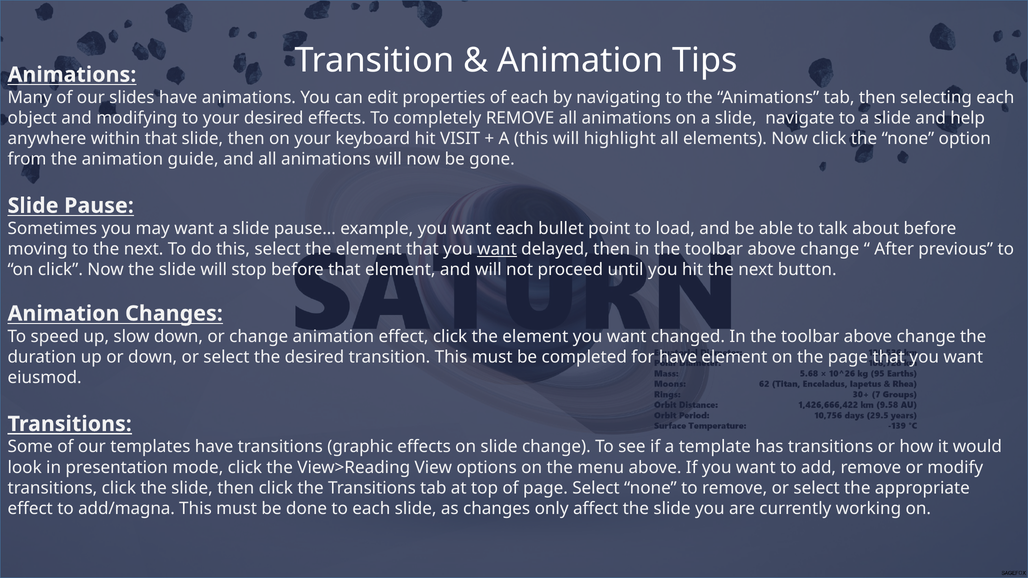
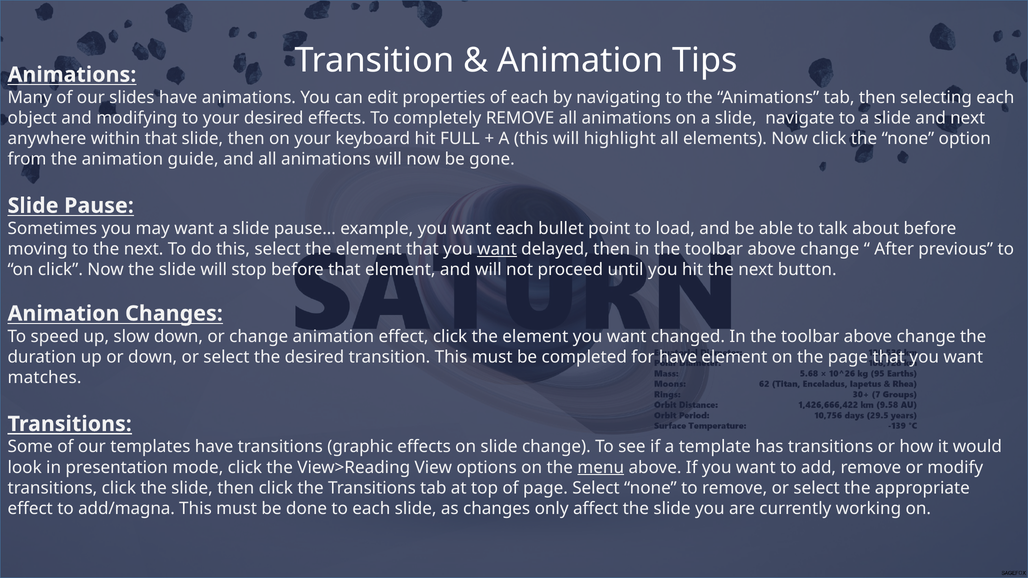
and help: help -> next
VISIT: VISIT -> FULL
eiusmod: eiusmod -> matches
menu underline: none -> present
